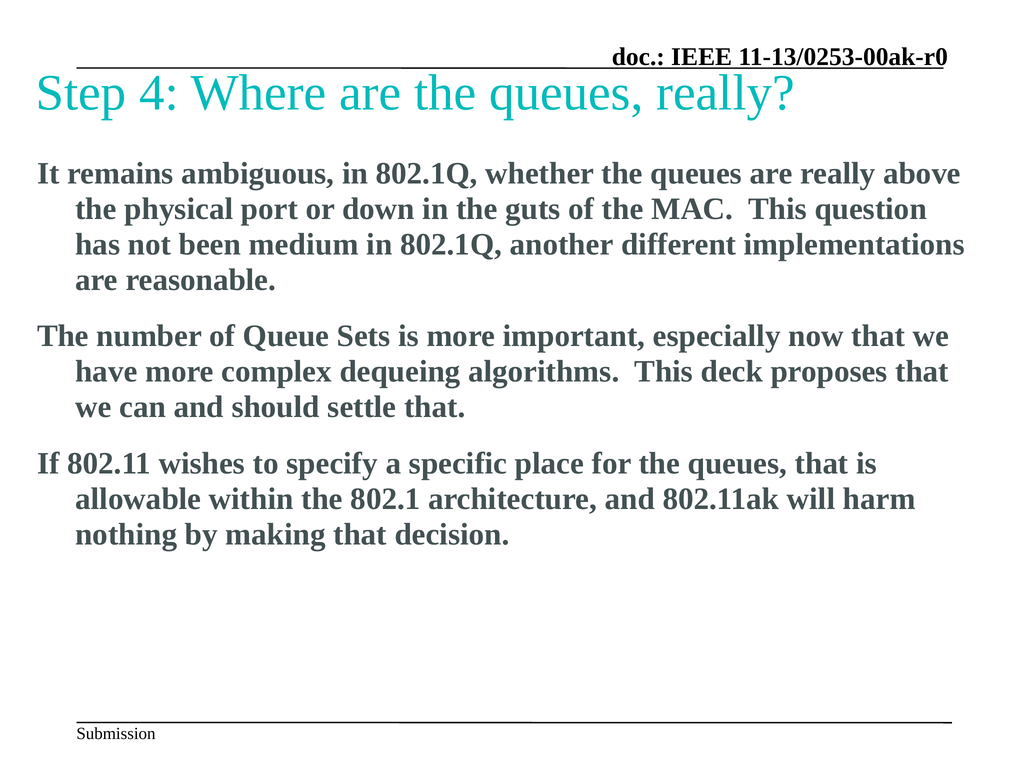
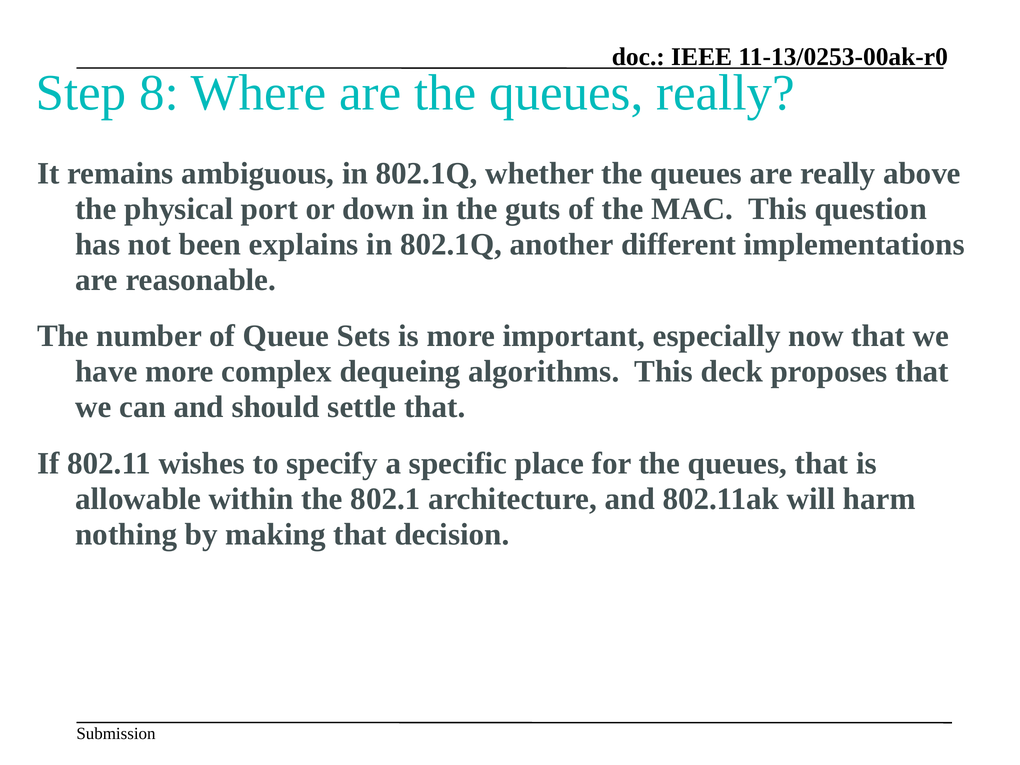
4: 4 -> 8
medium: medium -> explains
